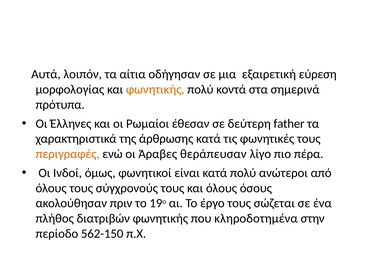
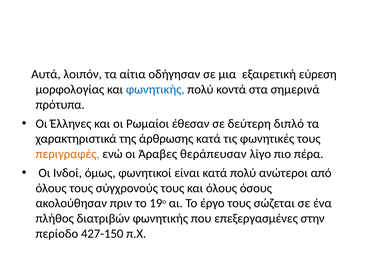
φωνητικής at (155, 89) colour: orange -> blue
father: father -> διπλό
κληροδοτημένα: κληροδοτημένα -> επεξεργασμένες
562-150: 562-150 -> 427-150
